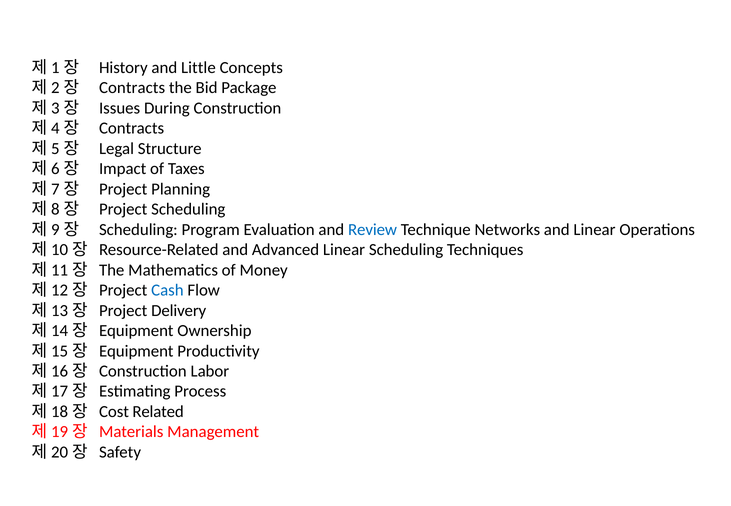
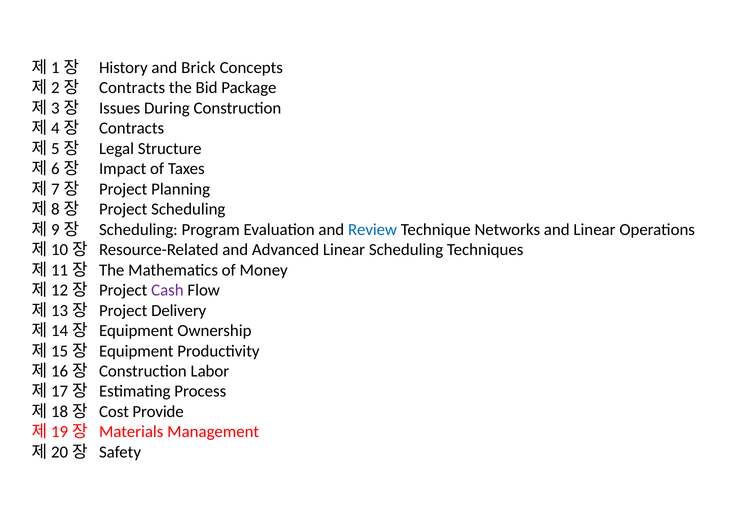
Little: Little -> Brick
Cash colour: blue -> purple
Related: Related -> Provide
